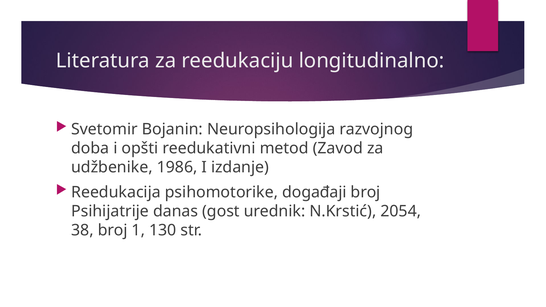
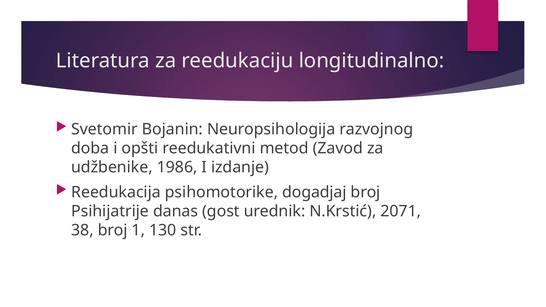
događaji: događaji -> dogadjaj
2054: 2054 -> 2071
